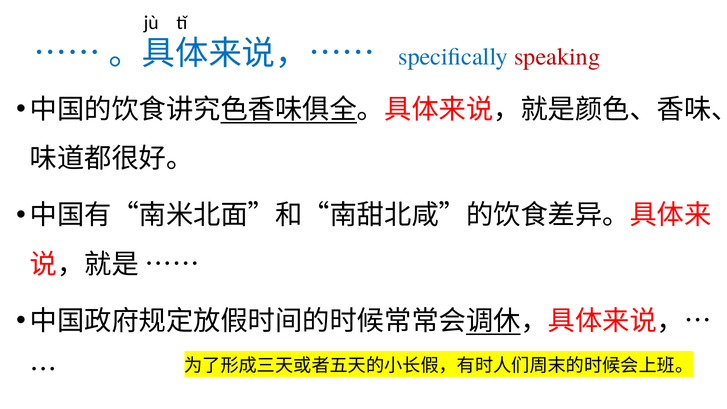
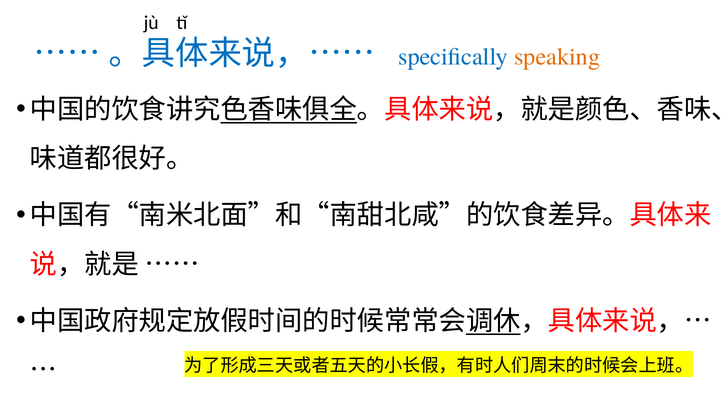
speaking colour: red -> orange
